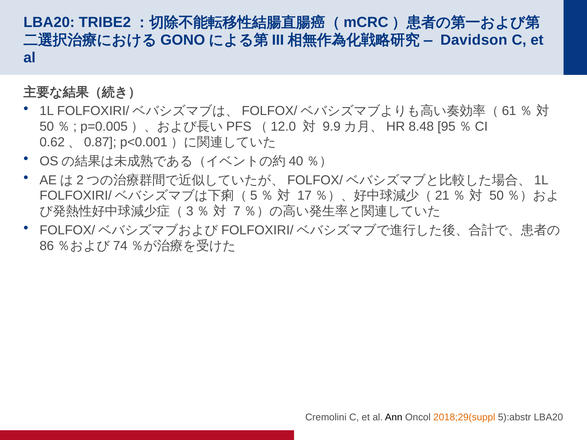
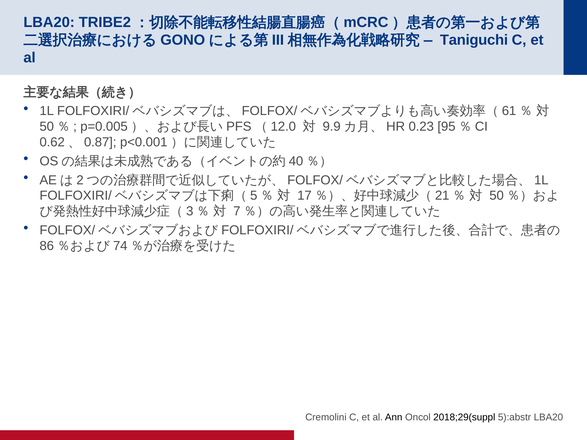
Davidson: Davidson -> Taniguchi
8.48: 8.48 -> 0.23
2018;29(suppl colour: orange -> black
